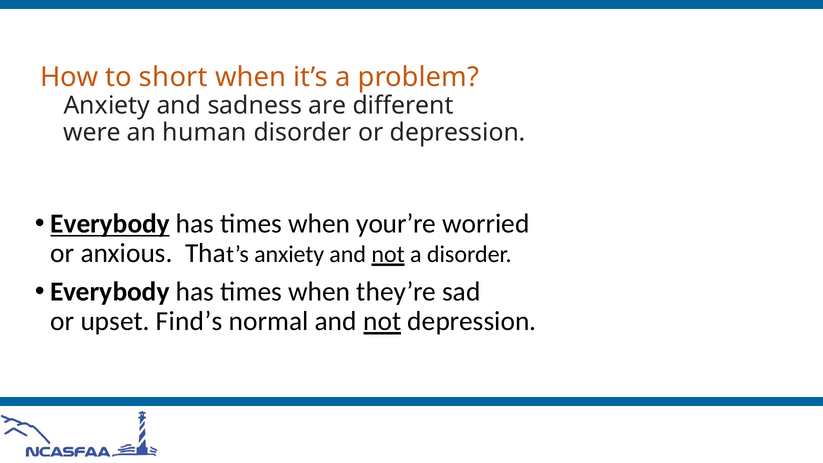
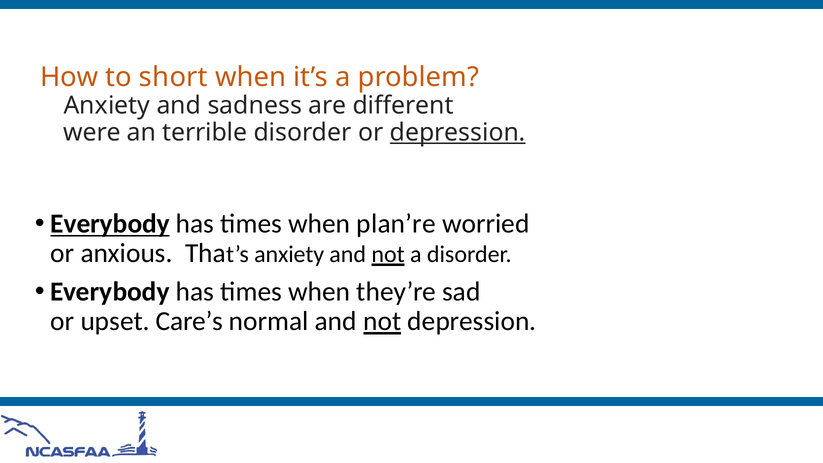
human: human -> terrible
depression at (458, 132) underline: none -> present
your’re: your’re -> plan’re
Find’s: Find’s -> Care’s
